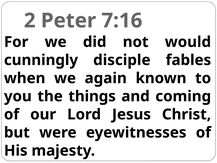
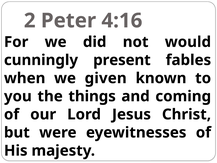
7:16: 7:16 -> 4:16
disciple: disciple -> present
again: again -> given
